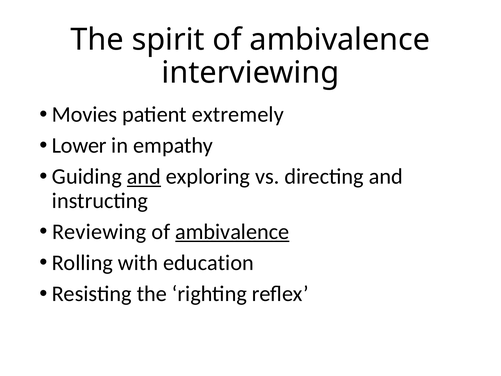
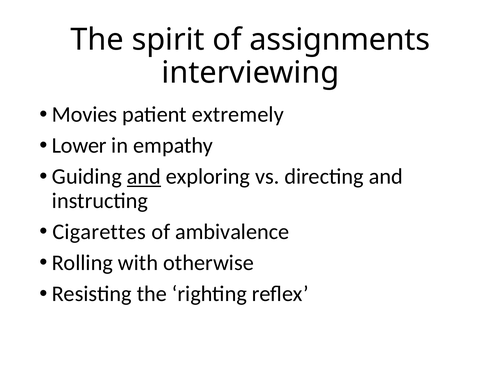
spirit of ambivalence: ambivalence -> assignments
Reviewing: Reviewing -> Cigarettes
ambivalence at (232, 232) underline: present -> none
education: education -> otherwise
